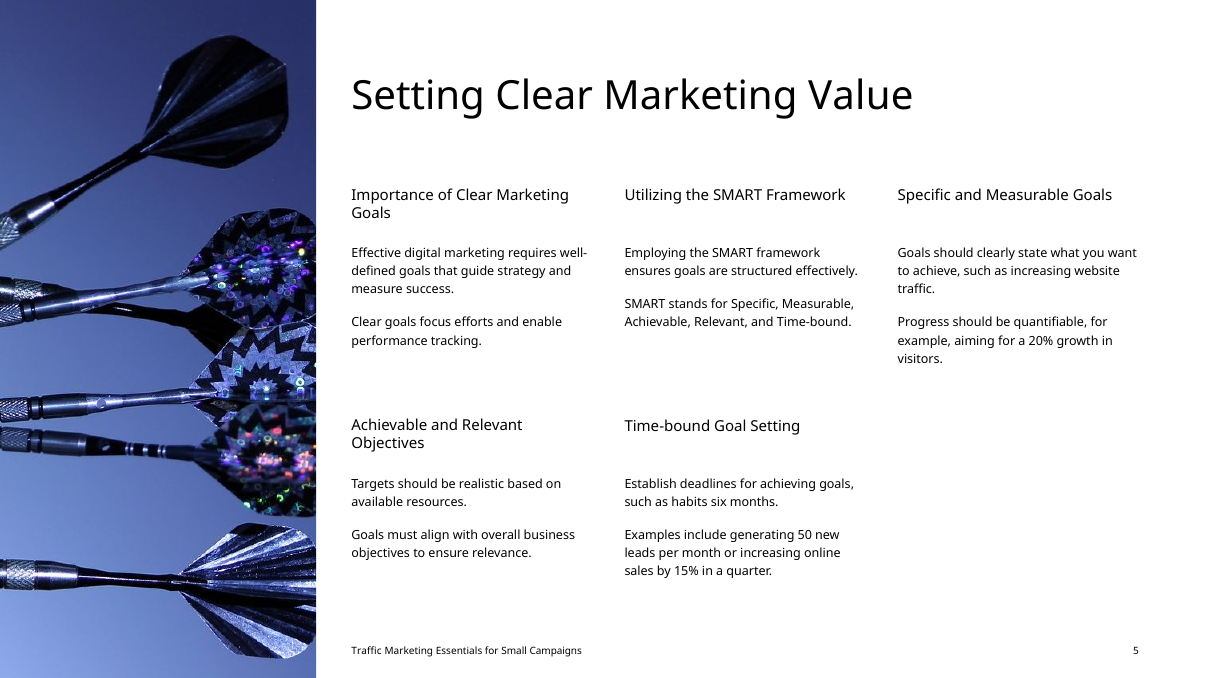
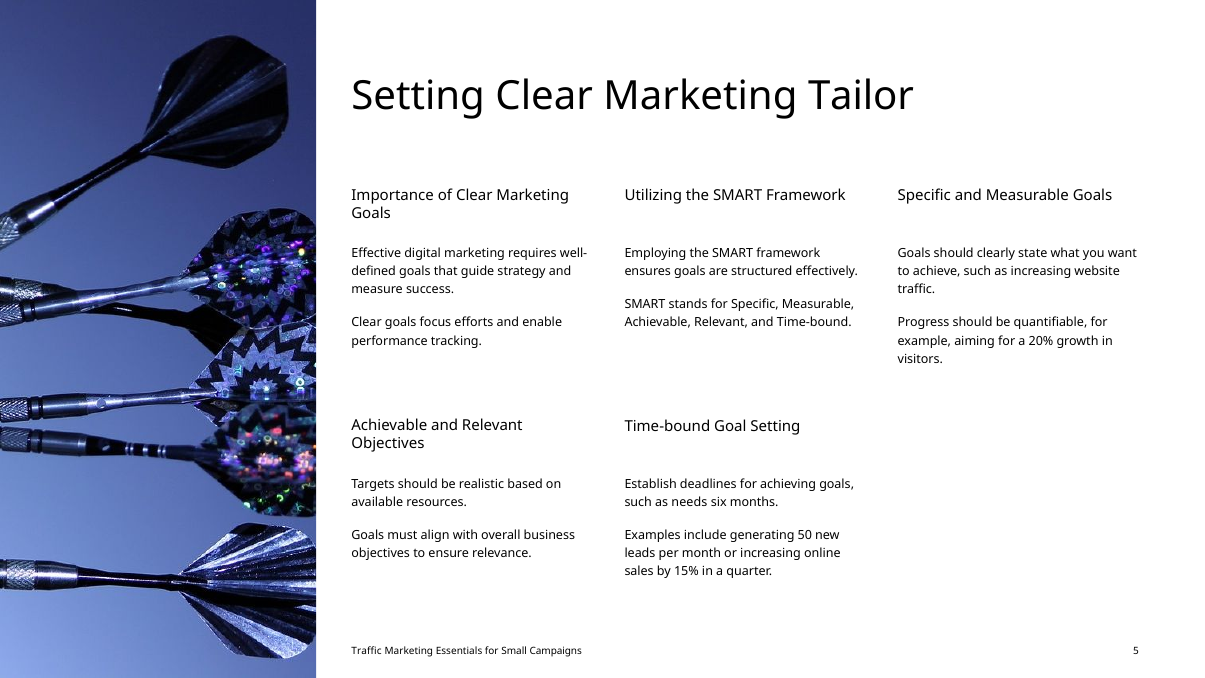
Value: Value -> Tailor
habits: habits -> needs
